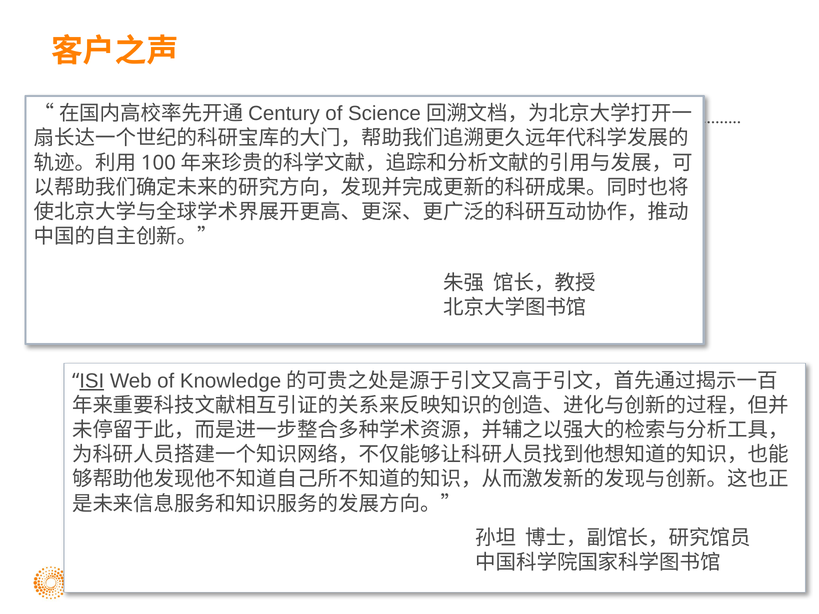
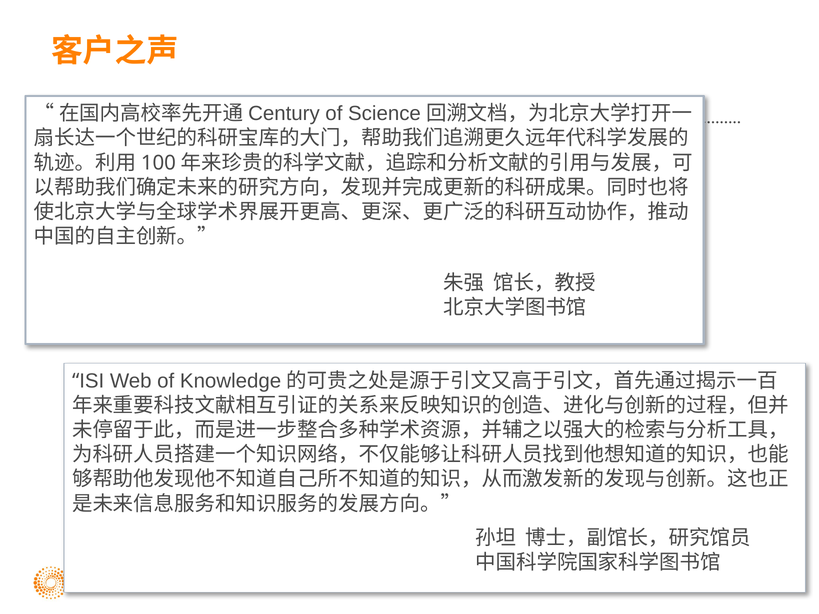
ISI underline: present -> none
